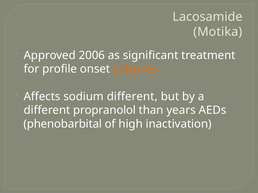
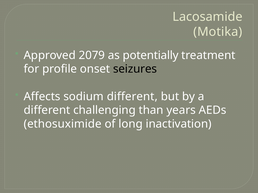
2006: 2006 -> 2079
significant: significant -> potentially
seizures colour: orange -> black
propranolol: propranolol -> challenging
phenobarbital: phenobarbital -> ethosuximide
high: high -> long
